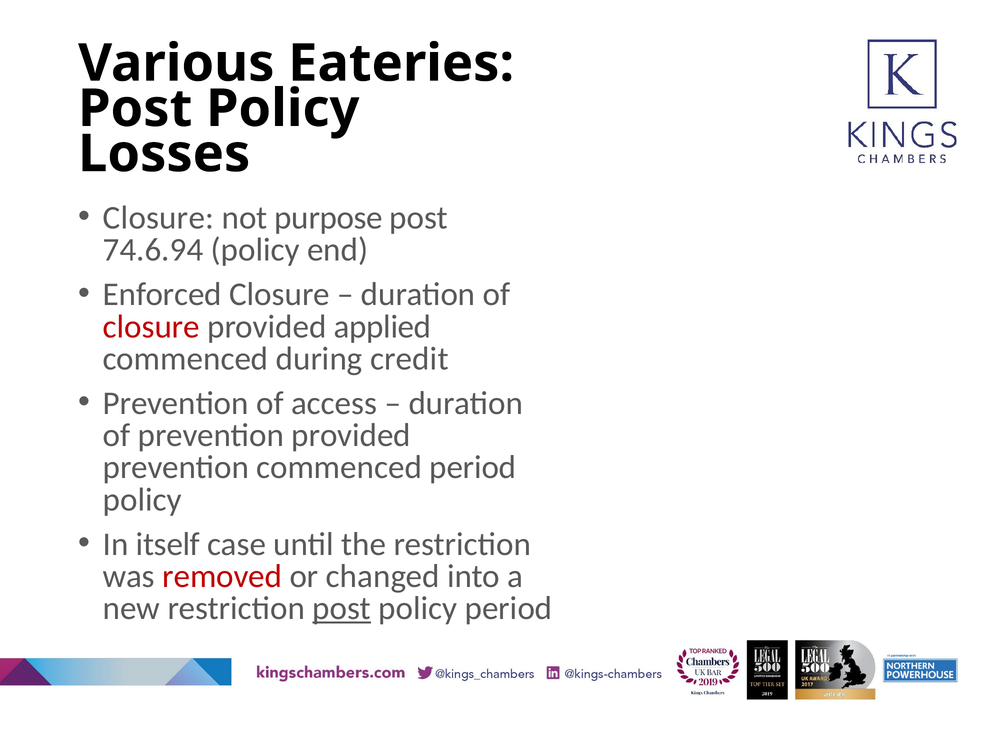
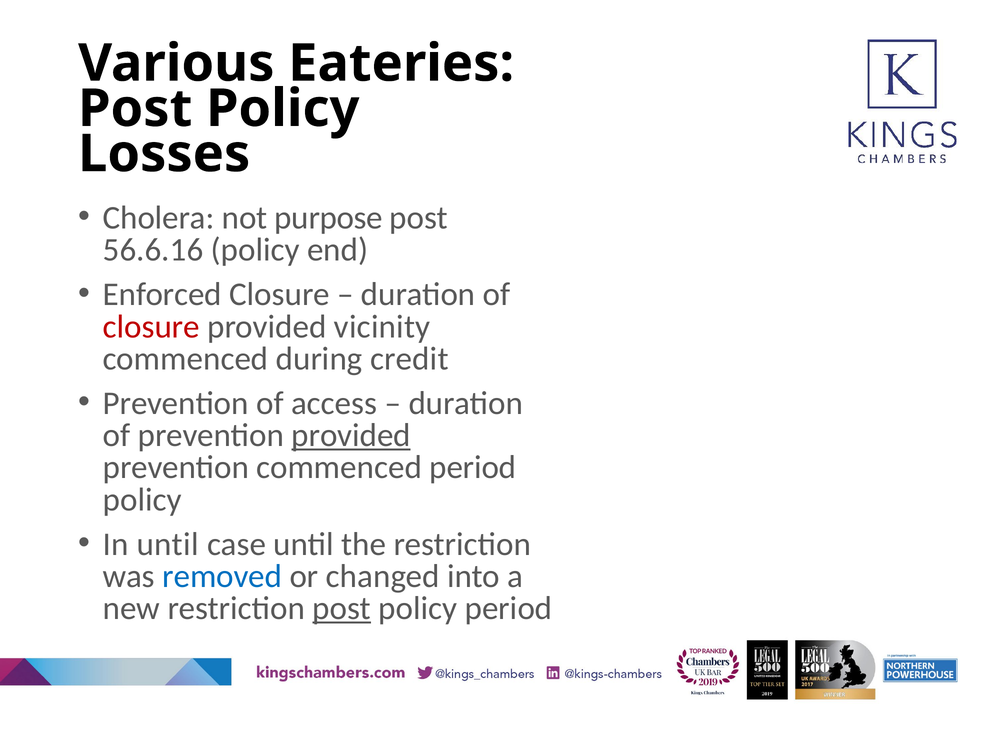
Closure at (158, 218): Closure -> Cholera
74.6.94: 74.6.94 -> 56.6.16
applied: applied -> vicinity
provided at (351, 435) underline: none -> present
In itself: itself -> until
removed colour: red -> blue
